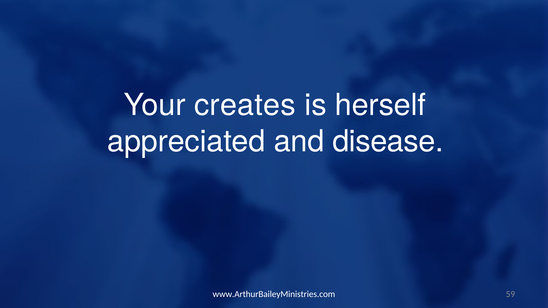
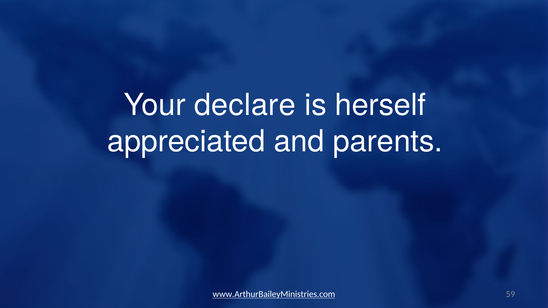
creates: creates -> declare
disease: disease -> parents
www.ArthurBaileyMinistries.com underline: none -> present
